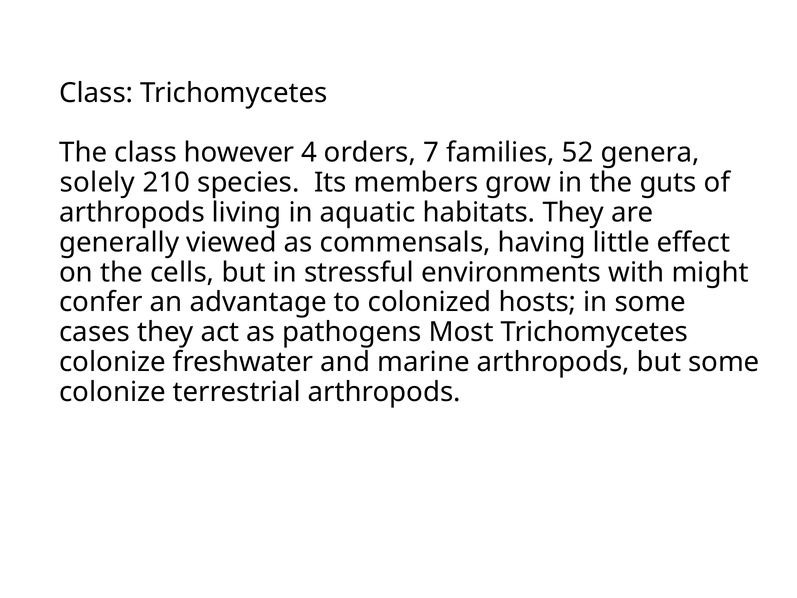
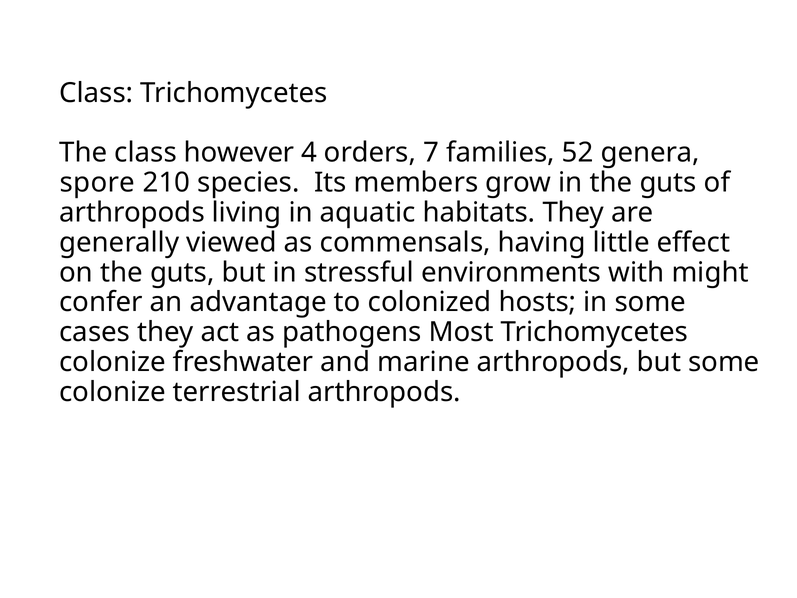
solely: solely -> spore
on the cells: cells -> guts
